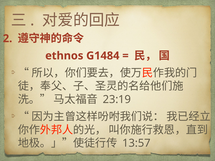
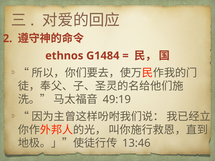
23:19: 23:19 -> 49:19
13:57: 13:57 -> 13:46
